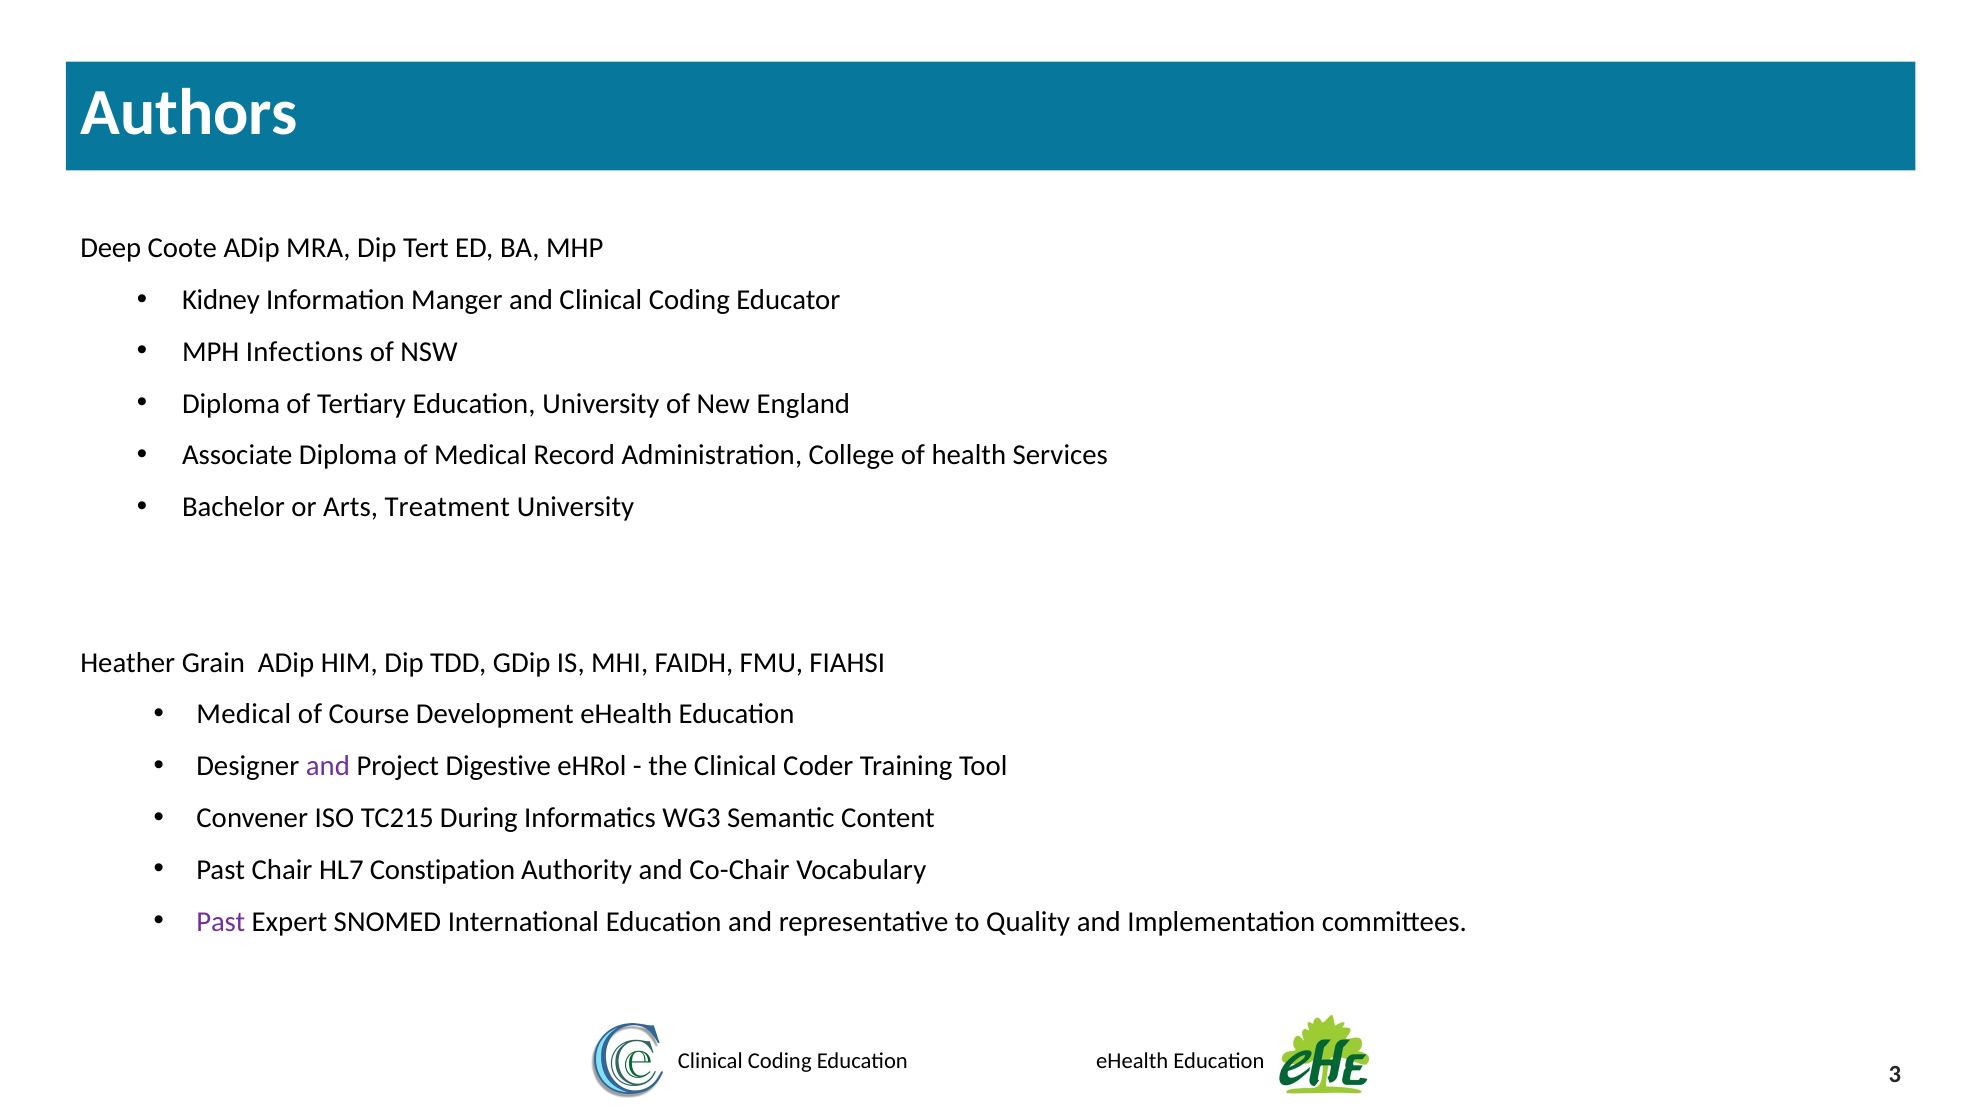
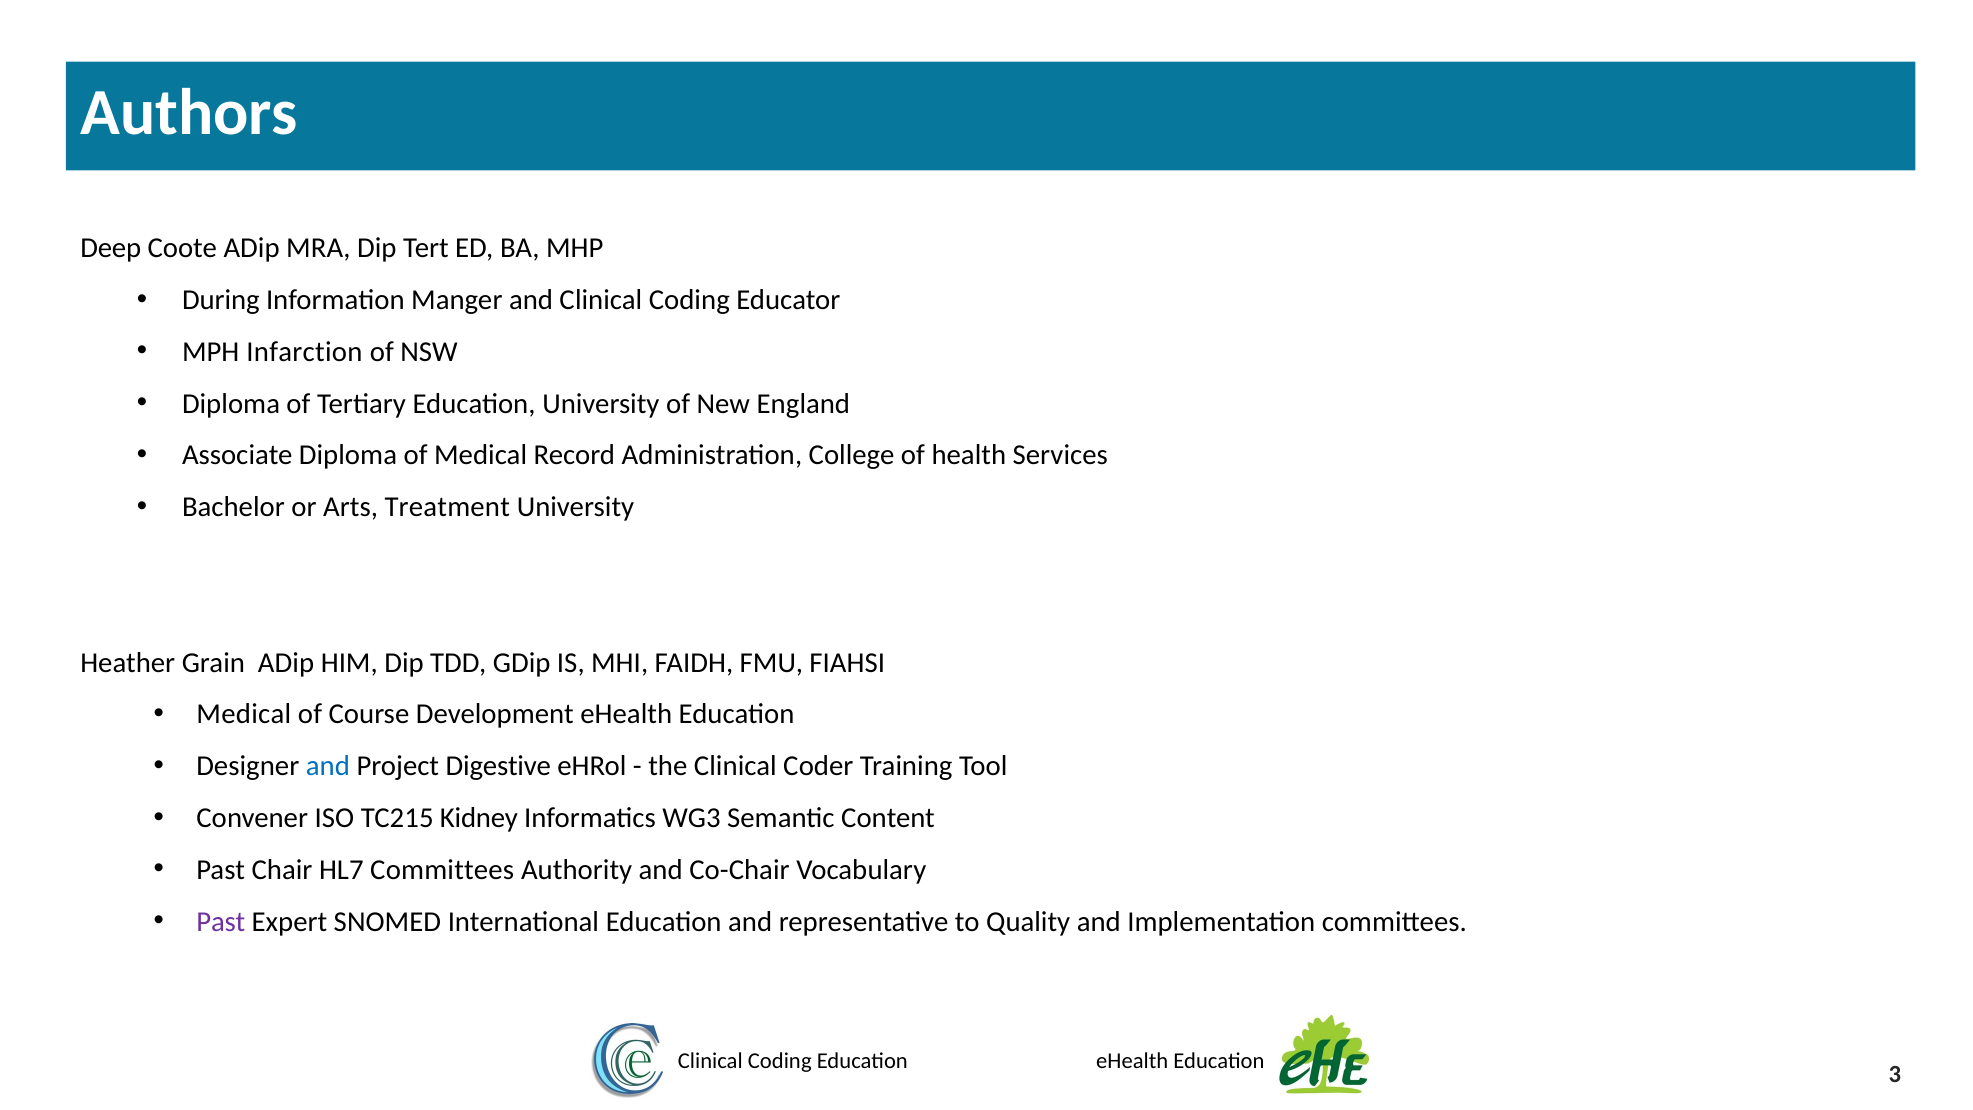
Kidney: Kidney -> During
Infections: Infections -> Infarction
and at (328, 766) colour: purple -> blue
During: During -> Kidney
HL7 Constipation: Constipation -> Committees
